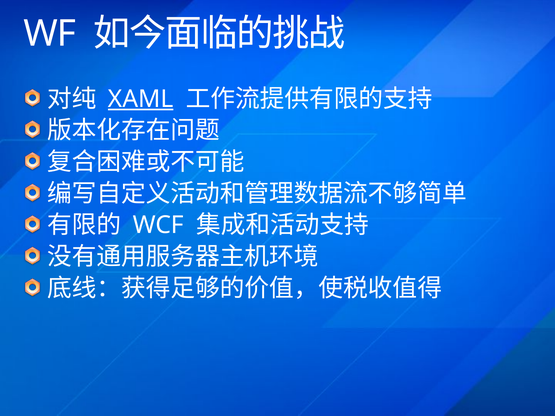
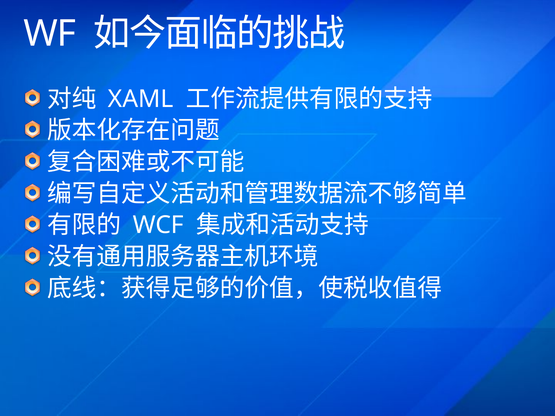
XAML underline: present -> none
